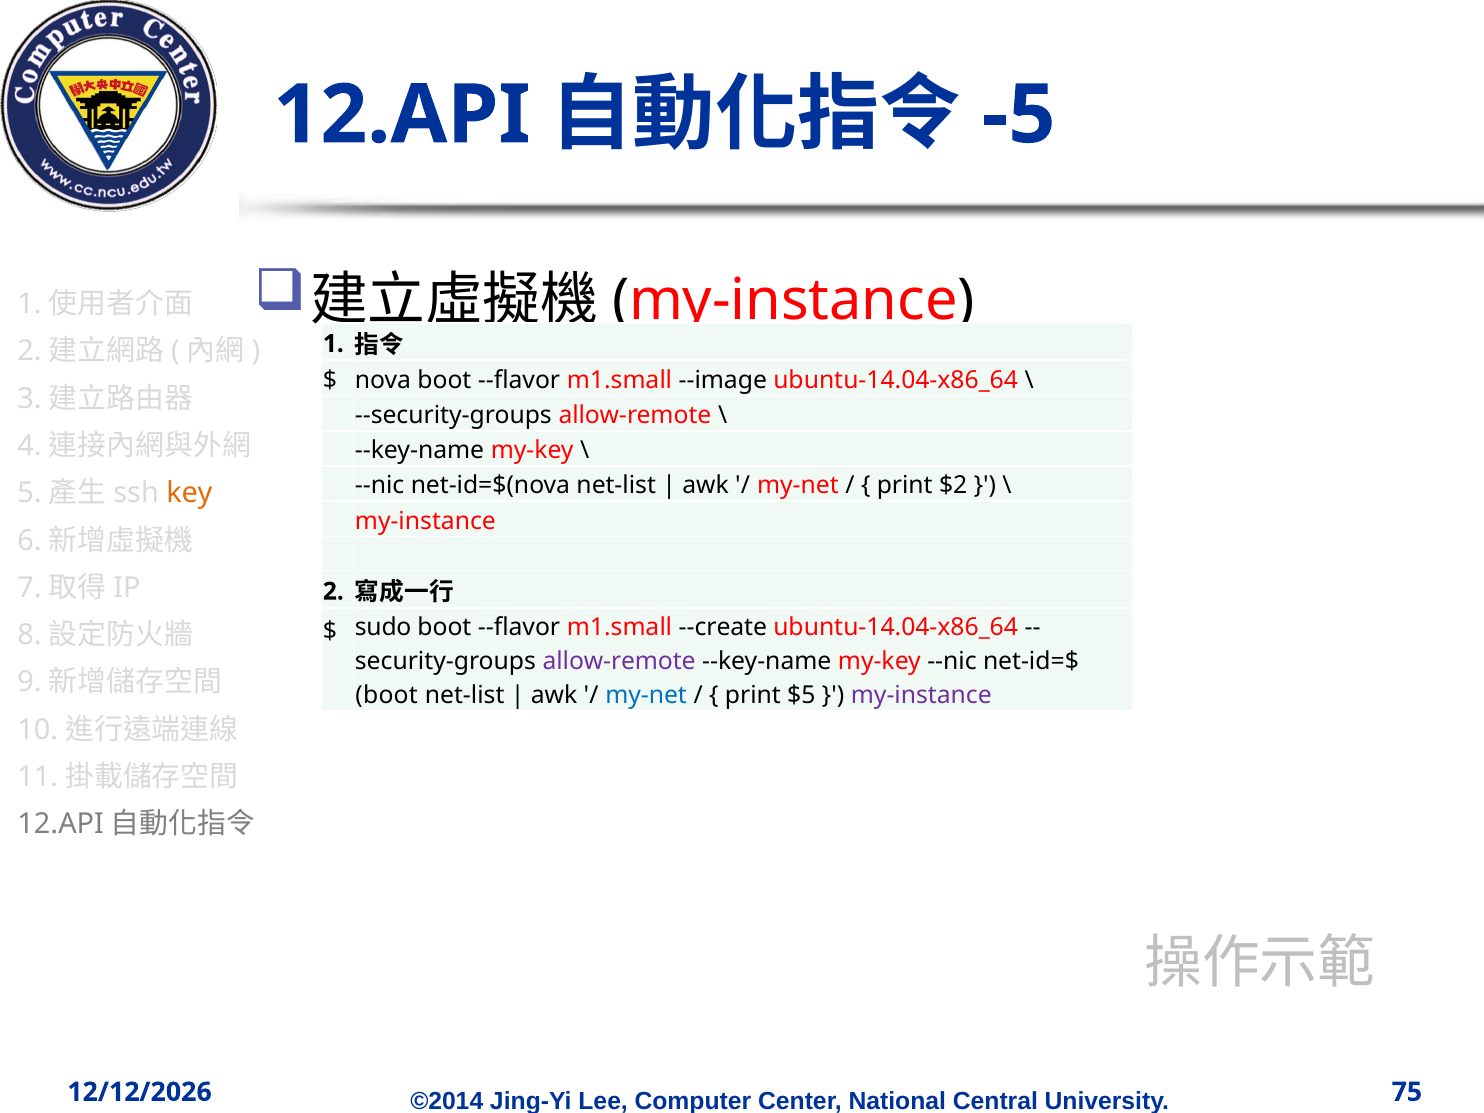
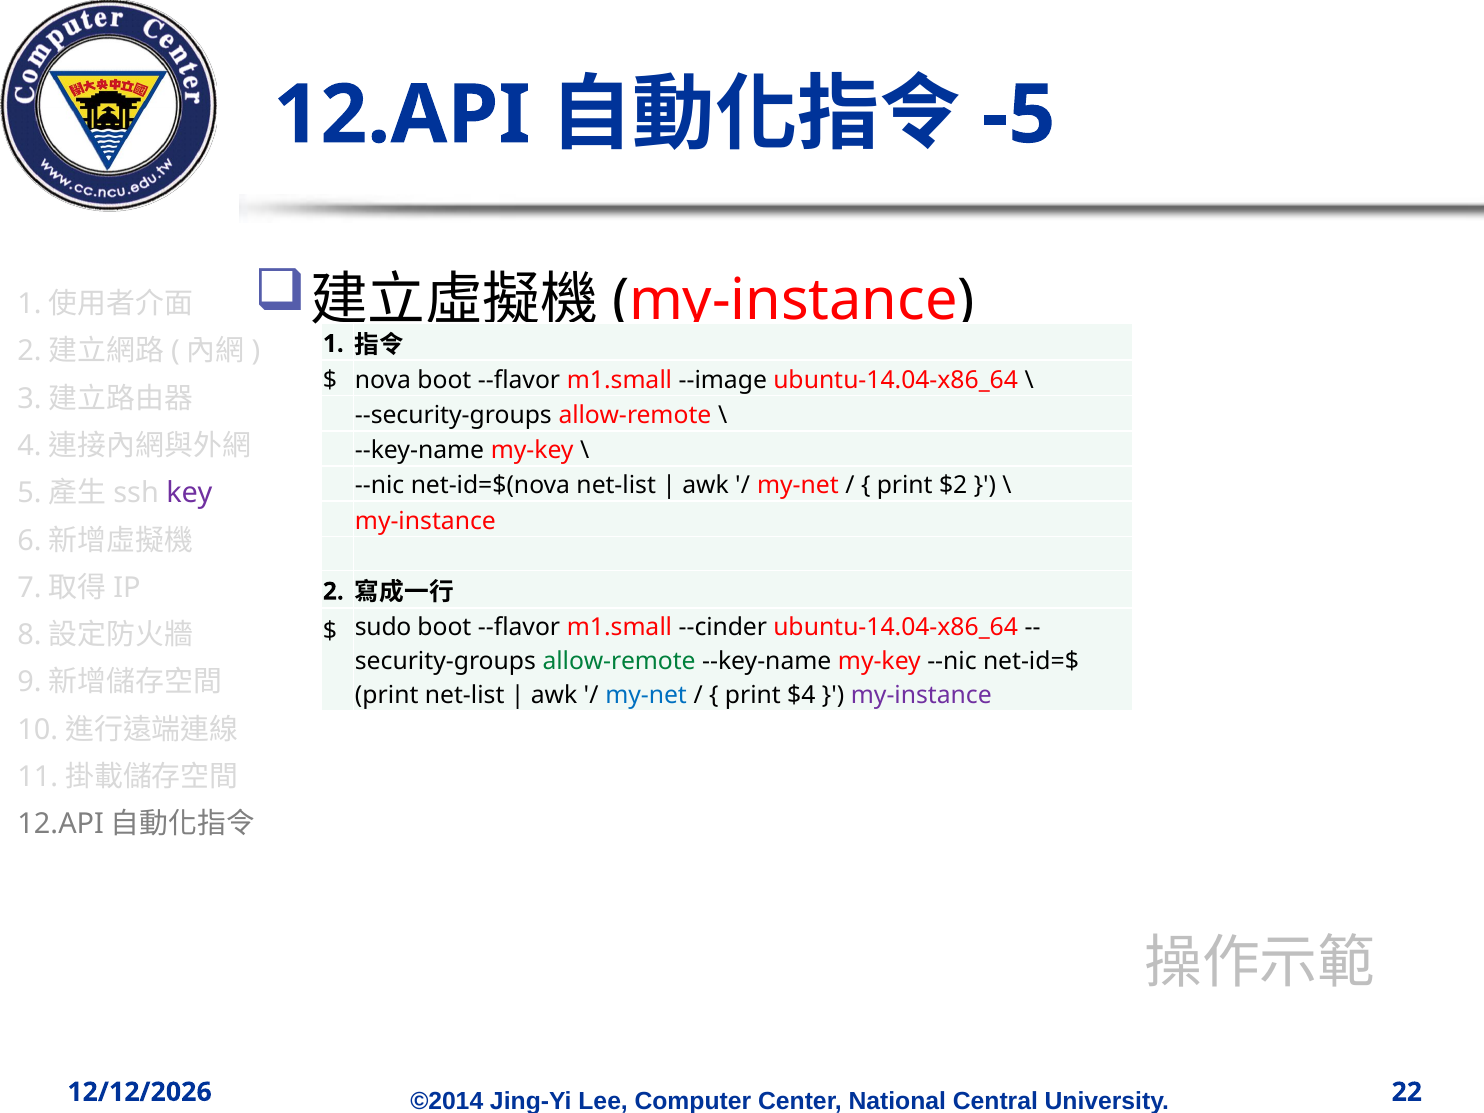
key colour: orange -> purple
--create: --create -> --cinder
allow-remote at (619, 661) colour: purple -> green
boot at (387, 695): boot -> print
$5: $5 -> $4
75: 75 -> 22
